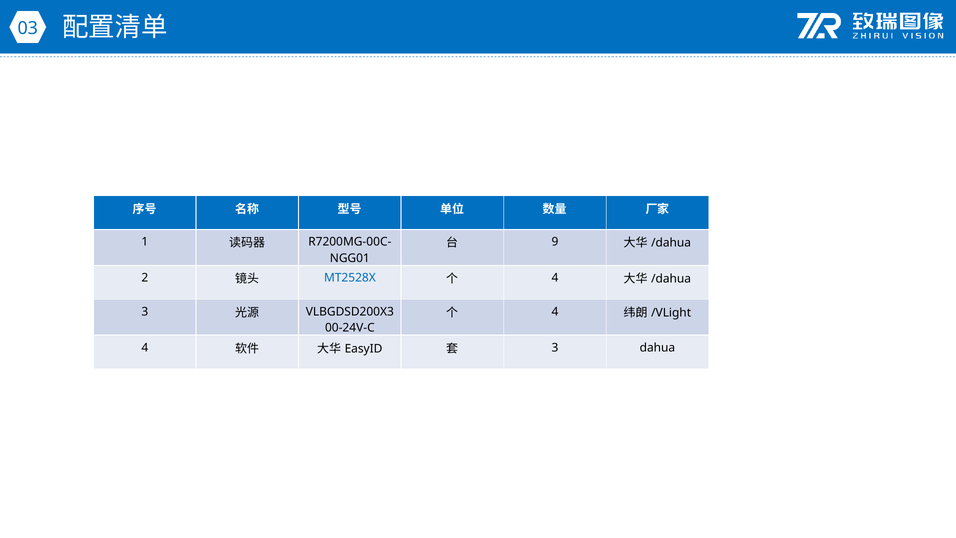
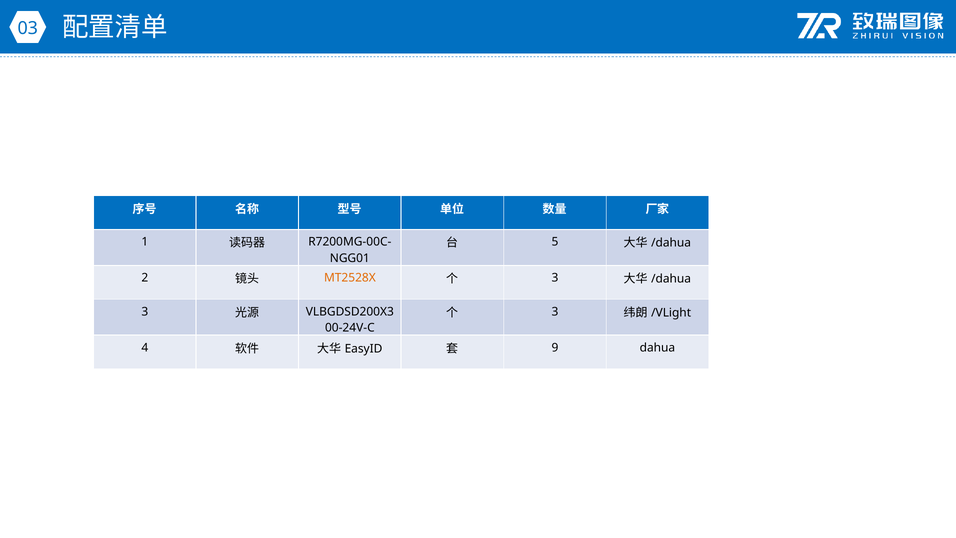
9: 9 -> 5
MT2528X colour: blue -> orange
4 at (555, 278): 4 -> 3
4 at (555, 312): 4 -> 3
3 at (555, 347): 3 -> 9
